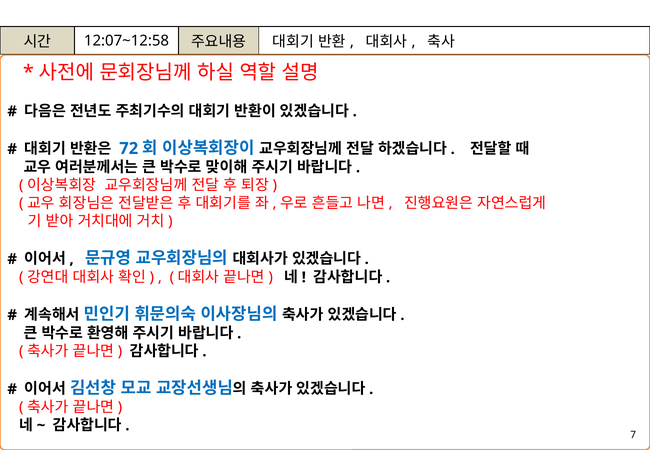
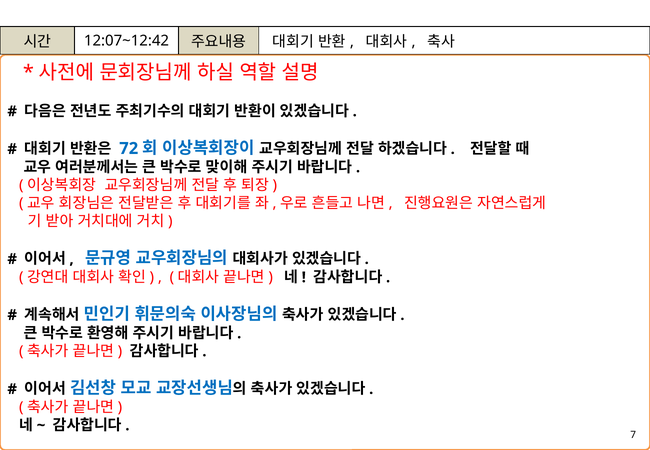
12:07~12:58: 12:07~12:58 -> 12:07~12:42
